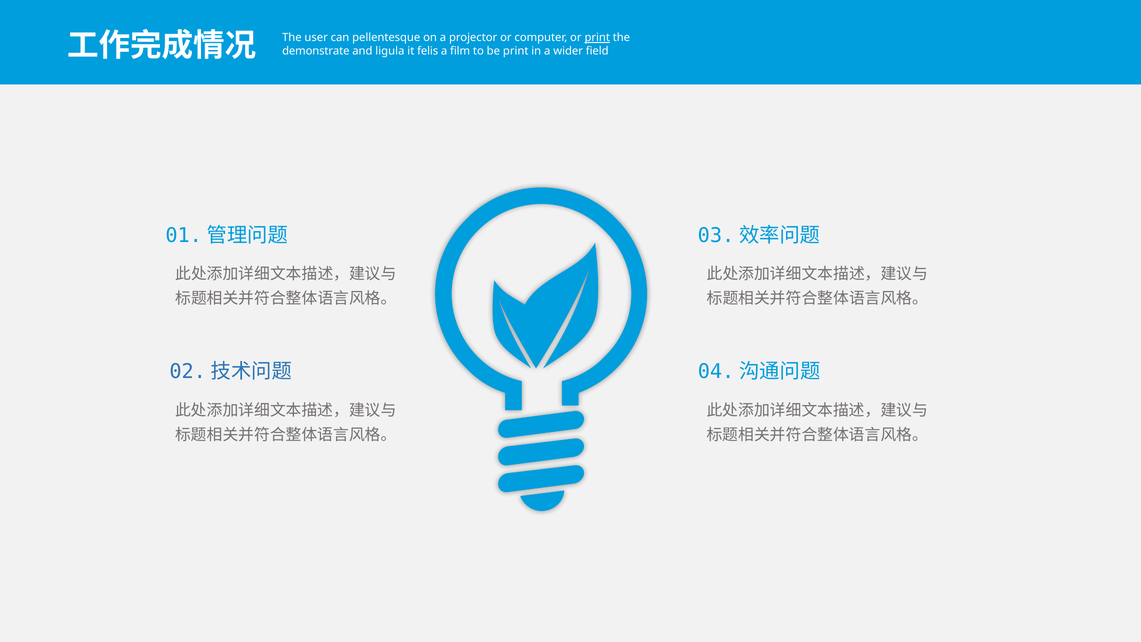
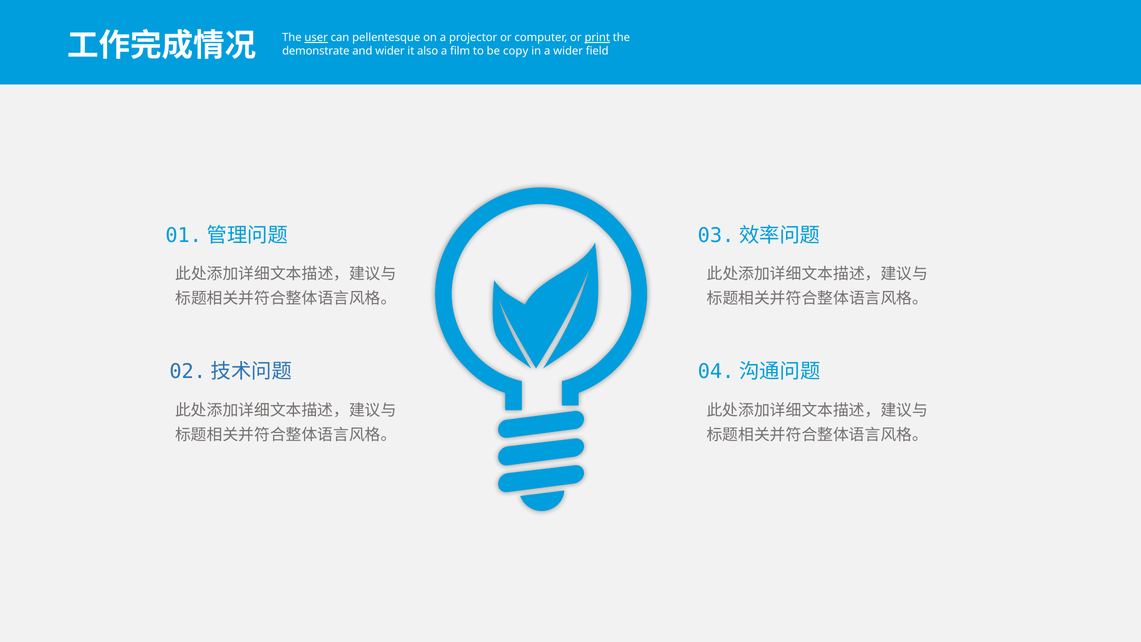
user underline: none -> present
and ligula: ligula -> wider
felis: felis -> also
be print: print -> copy
